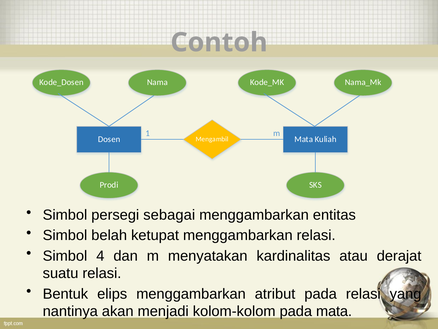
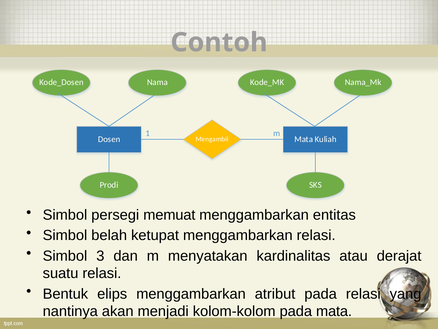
sebagai: sebagai -> memuat
4: 4 -> 3
